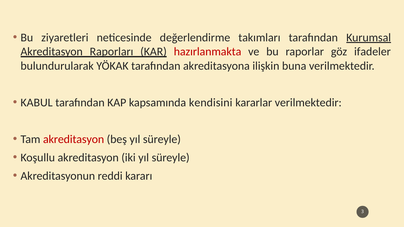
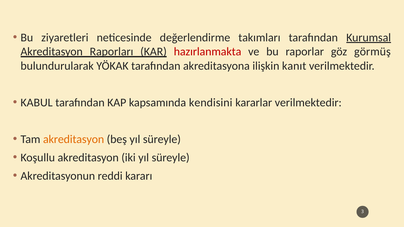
ifadeler: ifadeler -> görmüş
buna: buna -> kanıt
akreditasyon at (74, 139) colour: red -> orange
